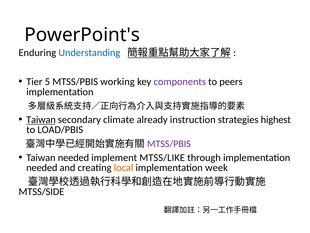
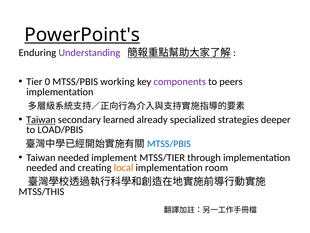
PowerPoint's underline: none -> present
Understanding colour: blue -> purple
5: 5 -> 0
climate: climate -> learned
instruction: instruction -> specialized
highest: highest -> deeper
MTSS/PBIS at (169, 144) colour: purple -> blue
MTSS/LIKE: MTSS/LIKE -> MTSS/TIER
week: week -> room
MTSS/SIDE: MTSS/SIDE -> MTSS/THIS
